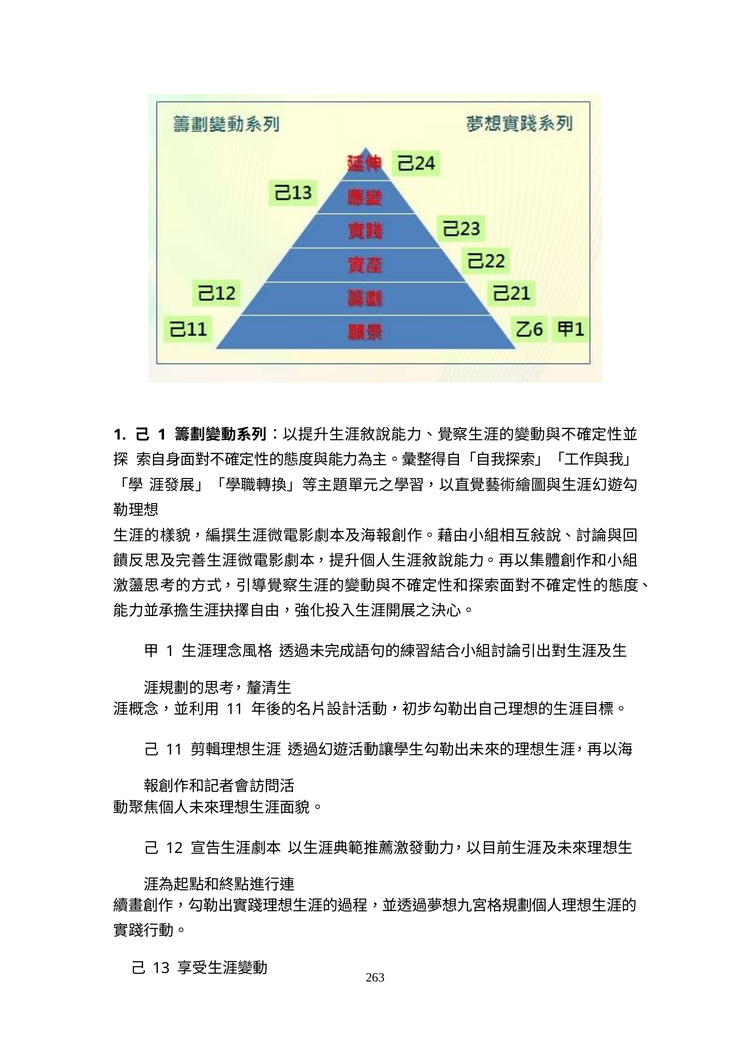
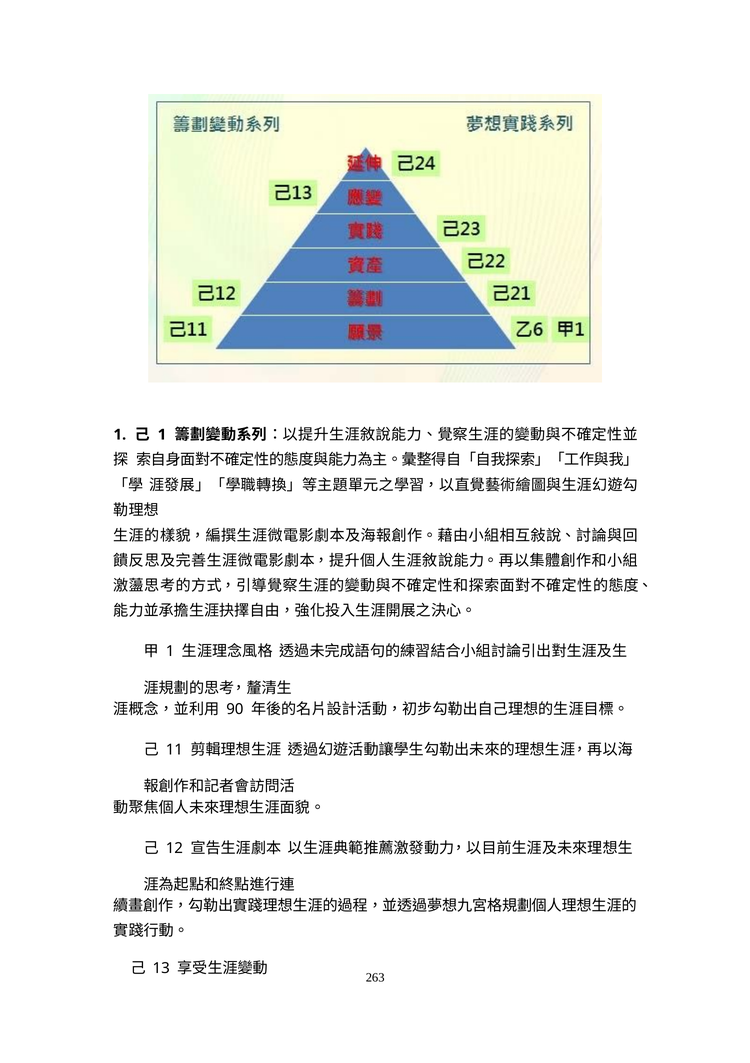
11 at (235, 708): 11 -> 90
